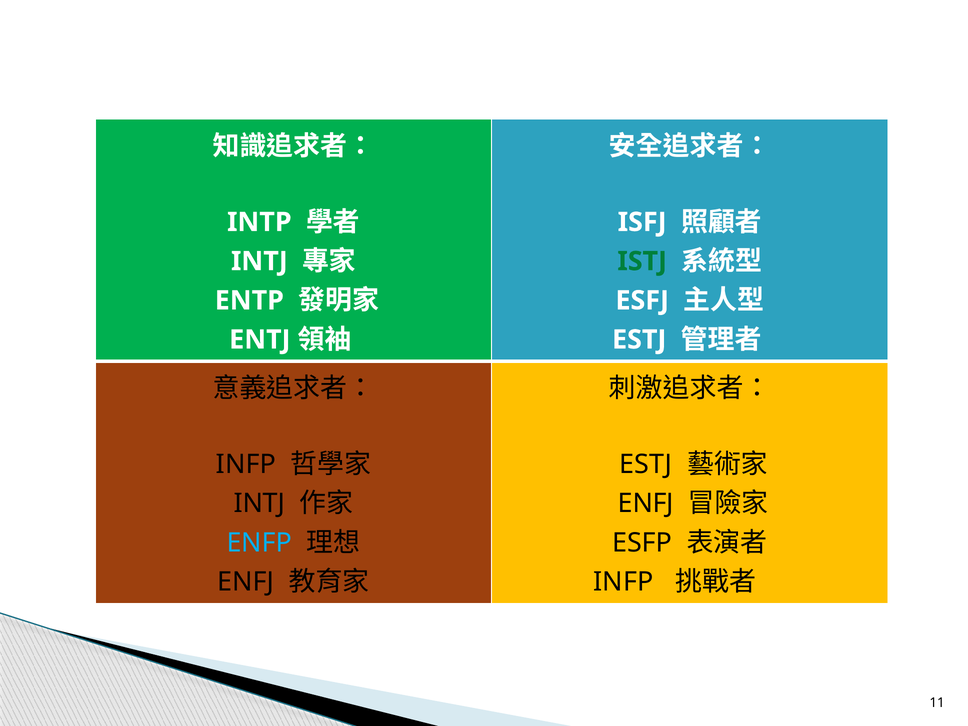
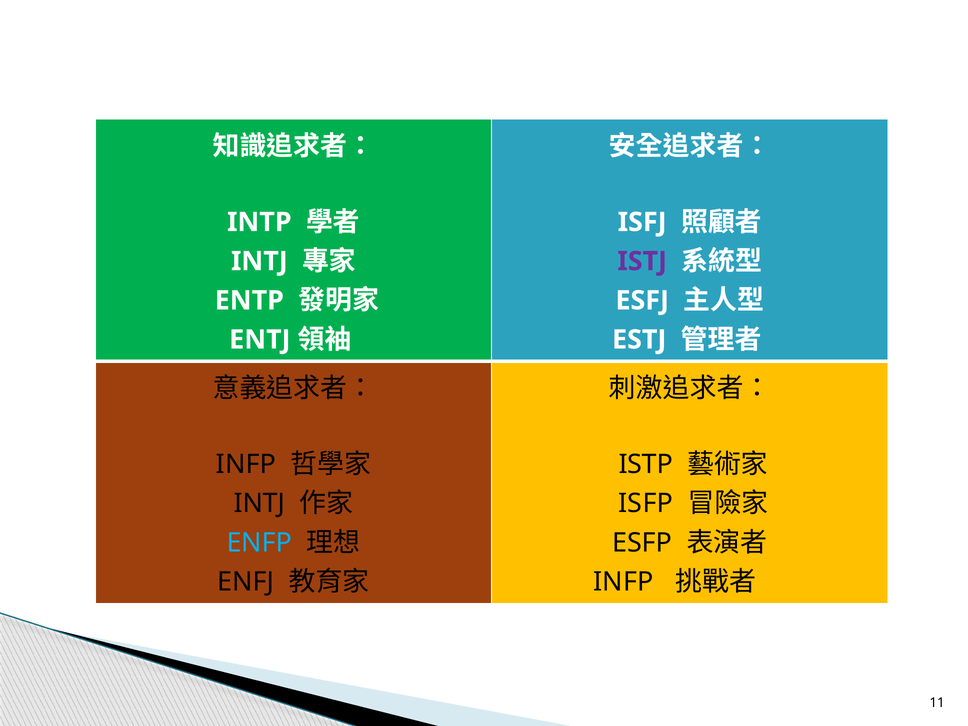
ISTJ colour: green -> purple
ESTJ at (645, 464): ESTJ -> ISTP
ENFJ at (646, 503): ENFJ -> ISFP
